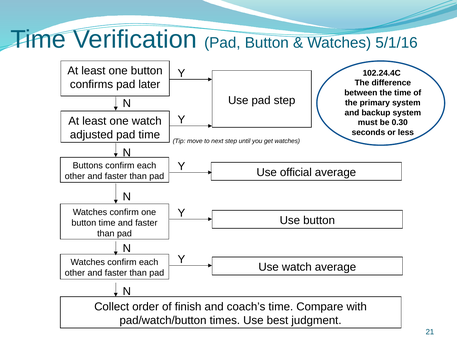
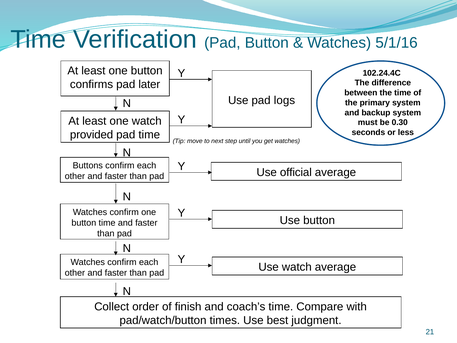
pad step: step -> logs
adjusted: adjusted -> provided
